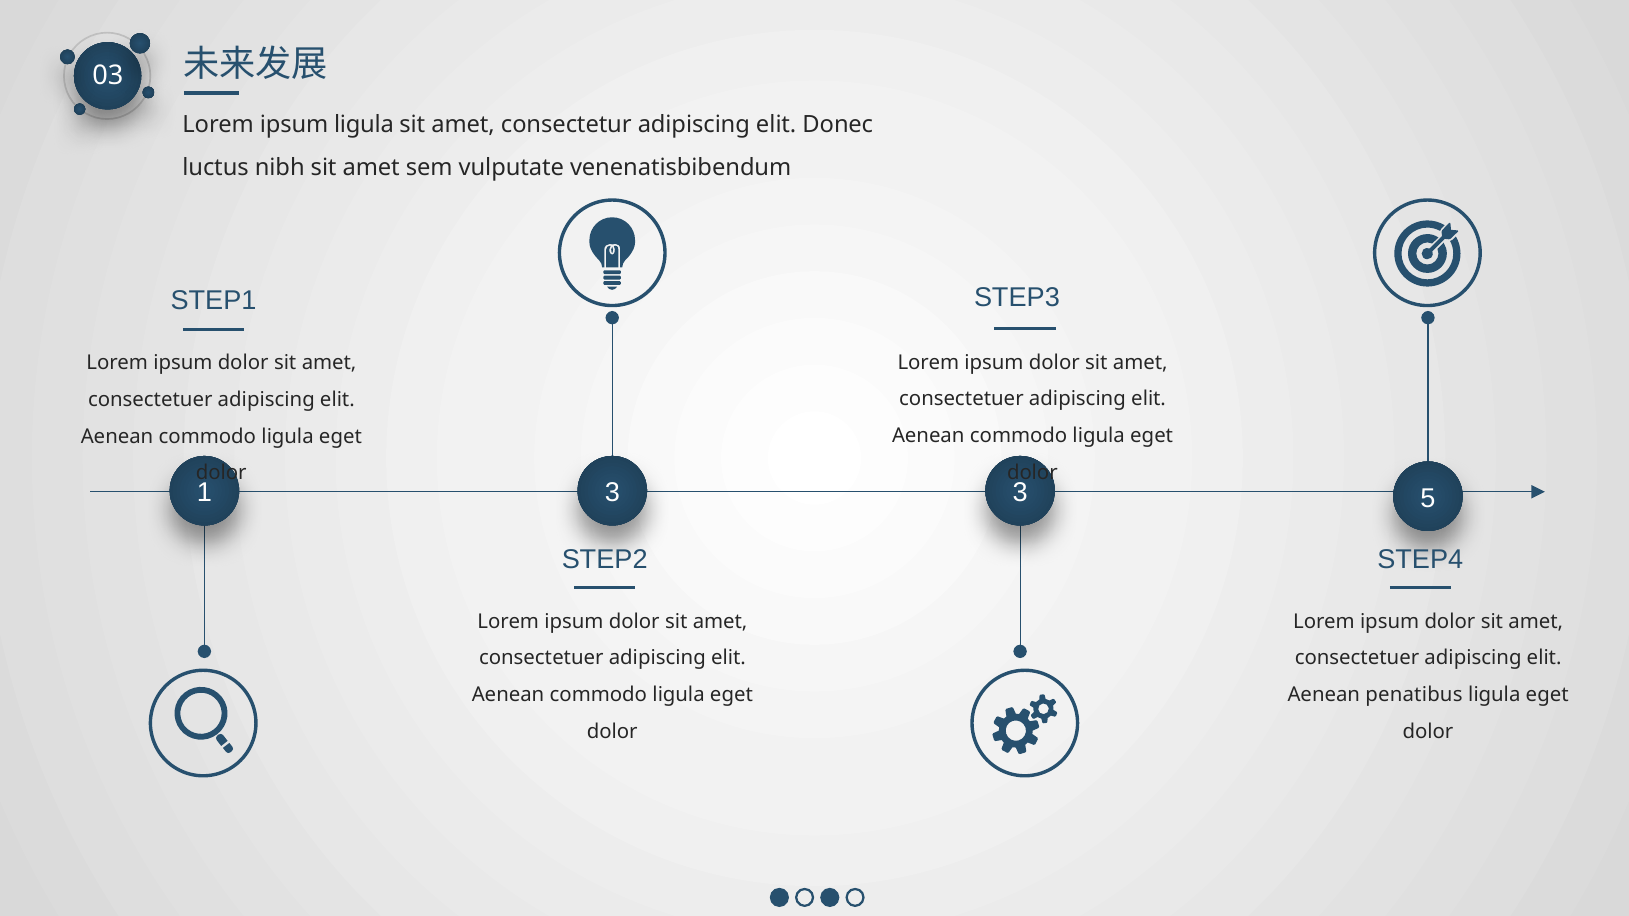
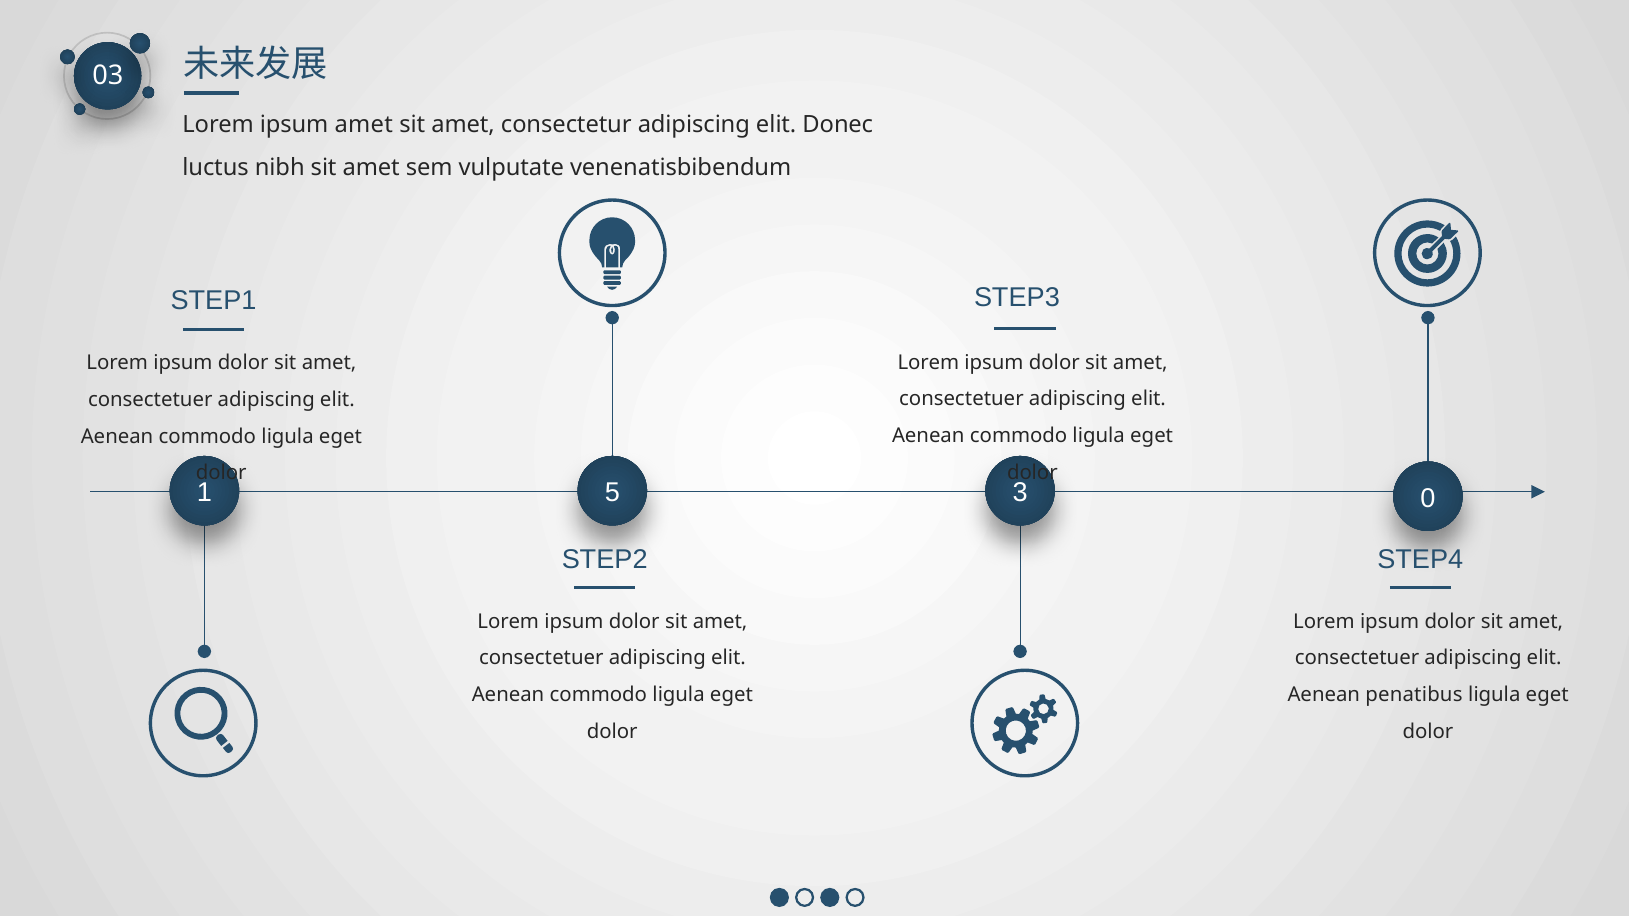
ipsum ligula: ligula -> amet
1 3: 3 -> 5
5: 5 -> 0
